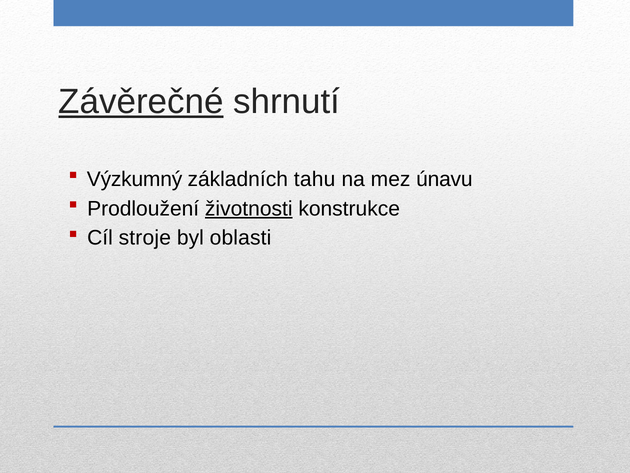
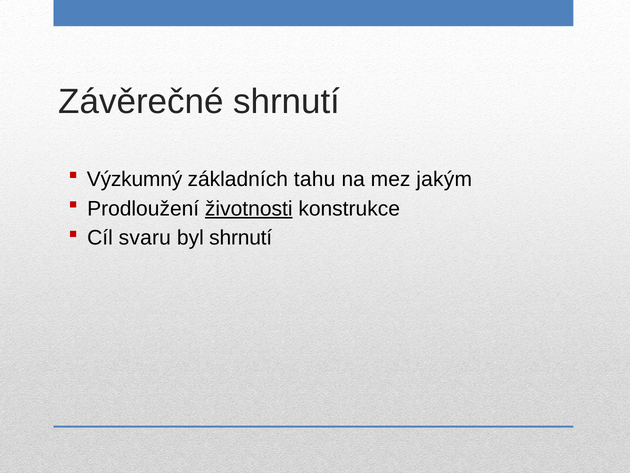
Závěrečné underline: present -> none
únavu: únavu -> jakým
stroje: stroje -> svaru
byl oblasti: oblasti -> shrnutí
